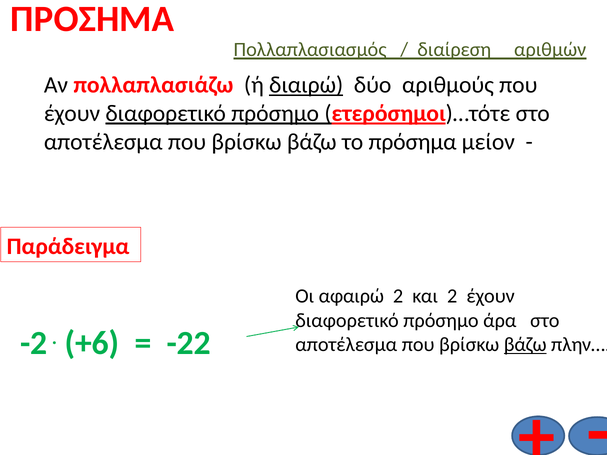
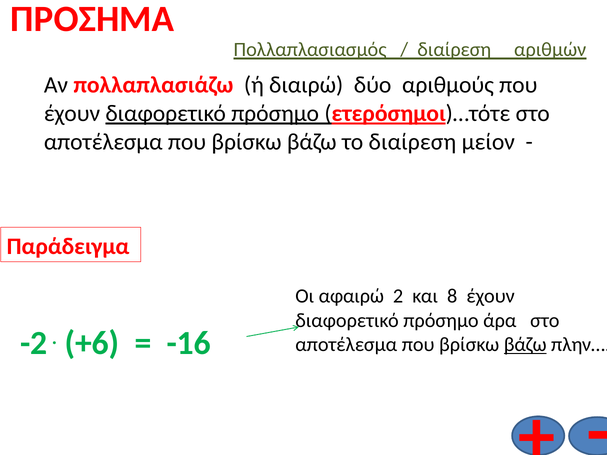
διαιρώ underline: present -> none
το πρόσημα: πρόσημα -> διαίρεση
και 2: 2 -> 8
-22: -22 -> -16
